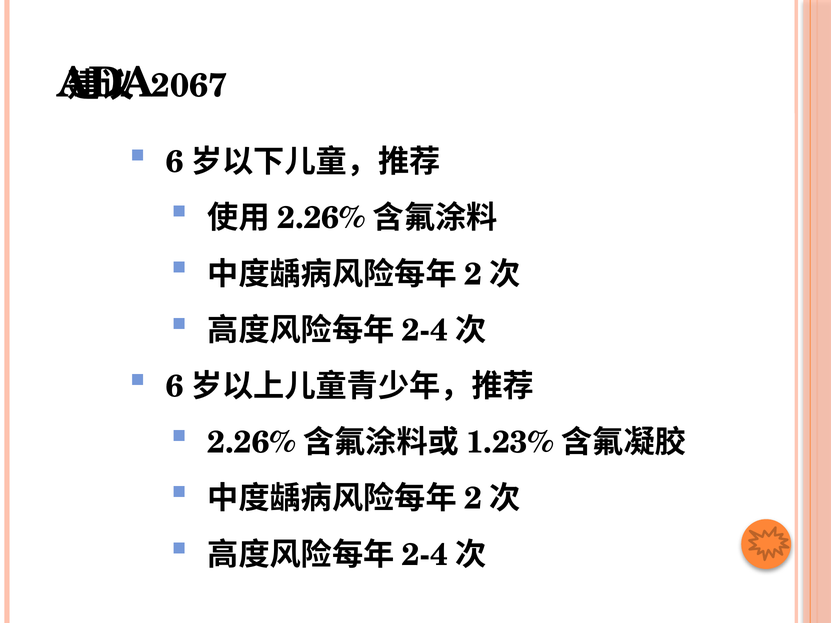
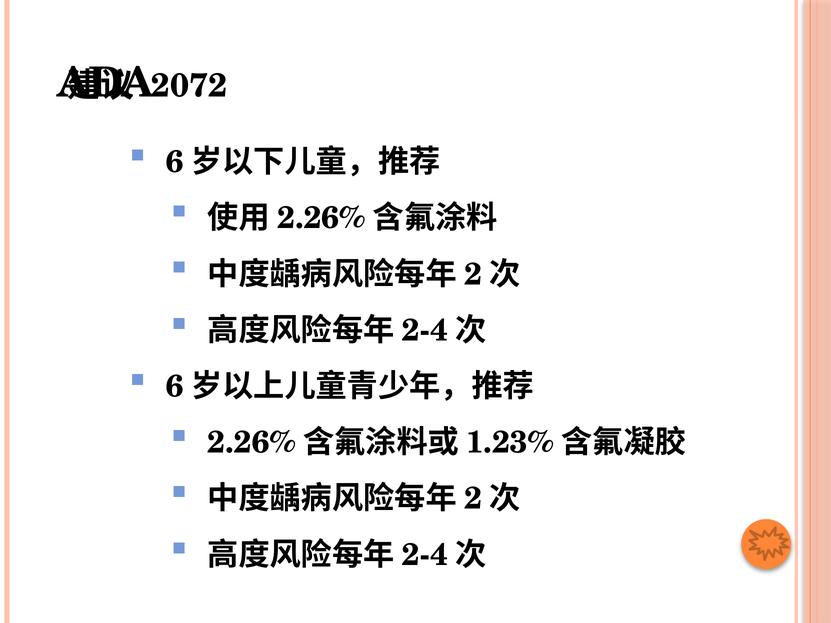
2067: 2067 -> 2072
